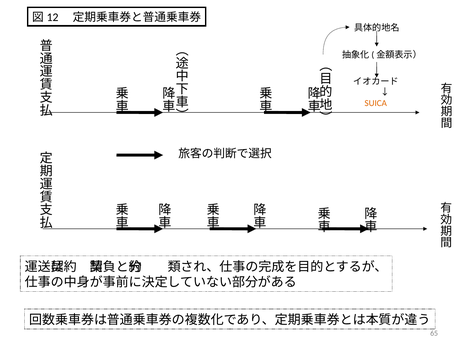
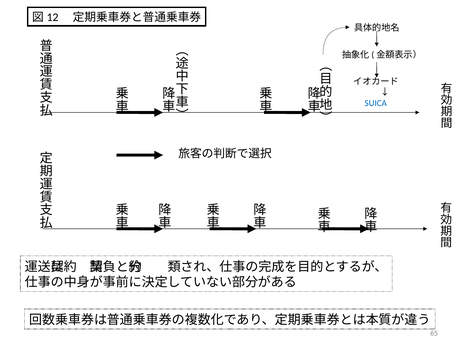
SUICA colour: orange -> blue
